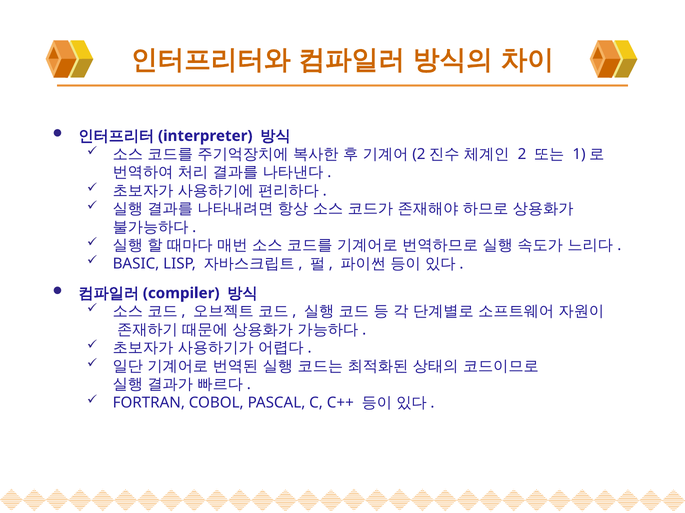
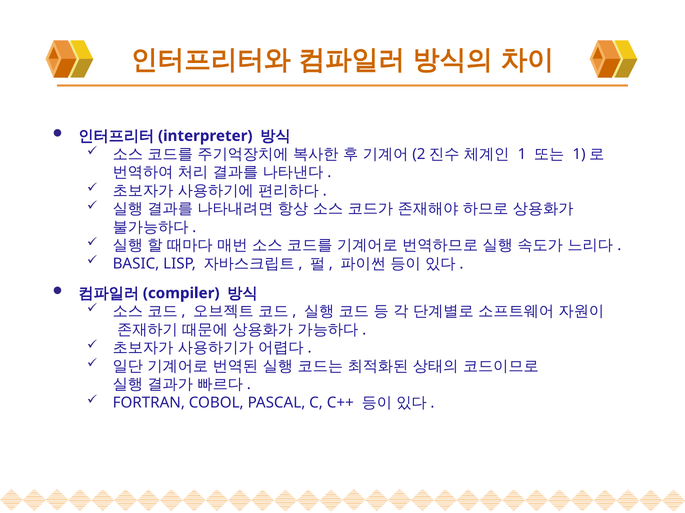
2: 2 -> 1
